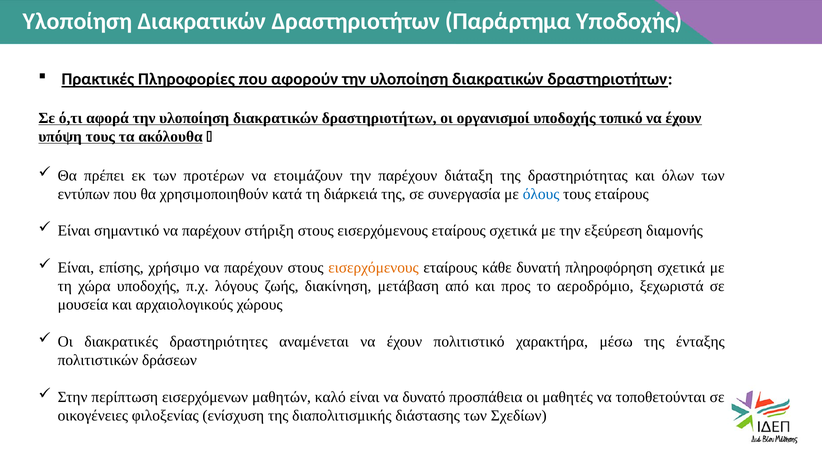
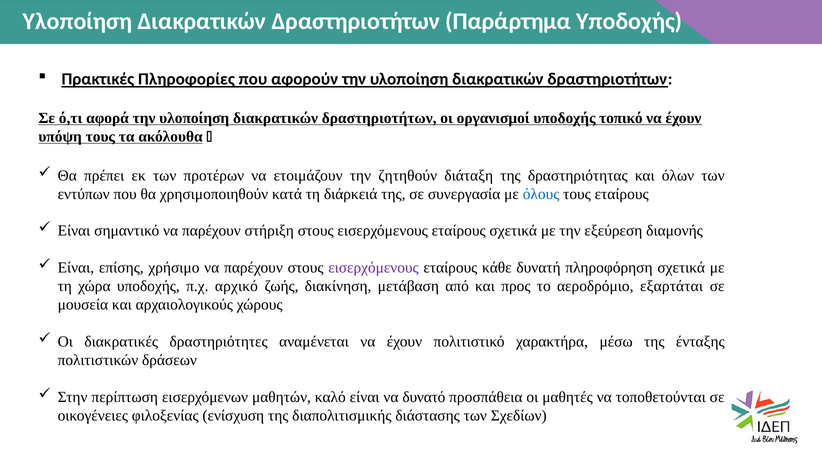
την παρέχουν: παρέχουν -> ζητηθούν
εισερχόμενους at (373, 268) colour: orange -> purple
λόγους: λόγους -> αρχικό
ξεχωριστά: ξεχωριστά -> εξαρτάται
